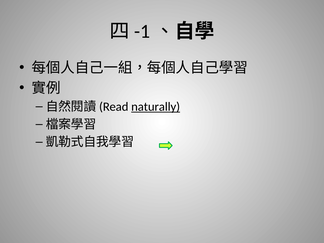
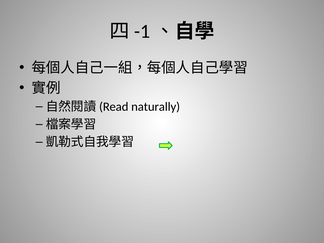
naturally underline: present -> none
